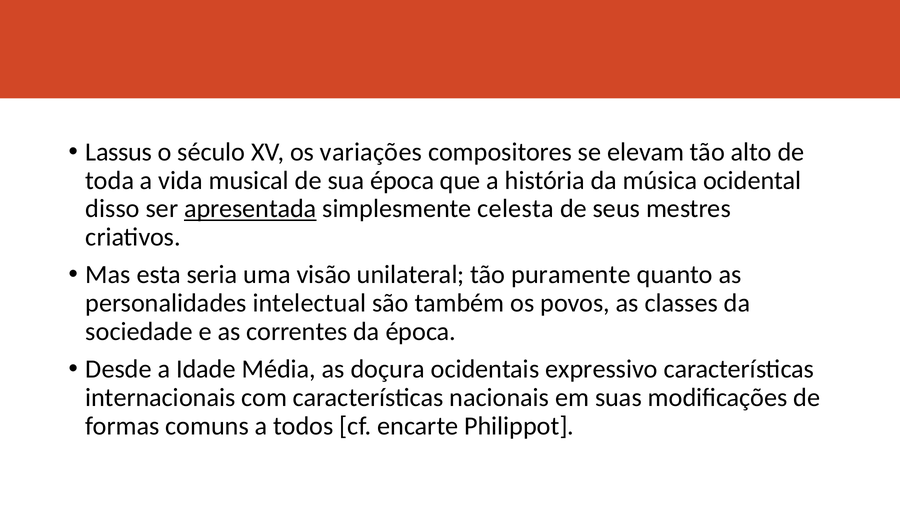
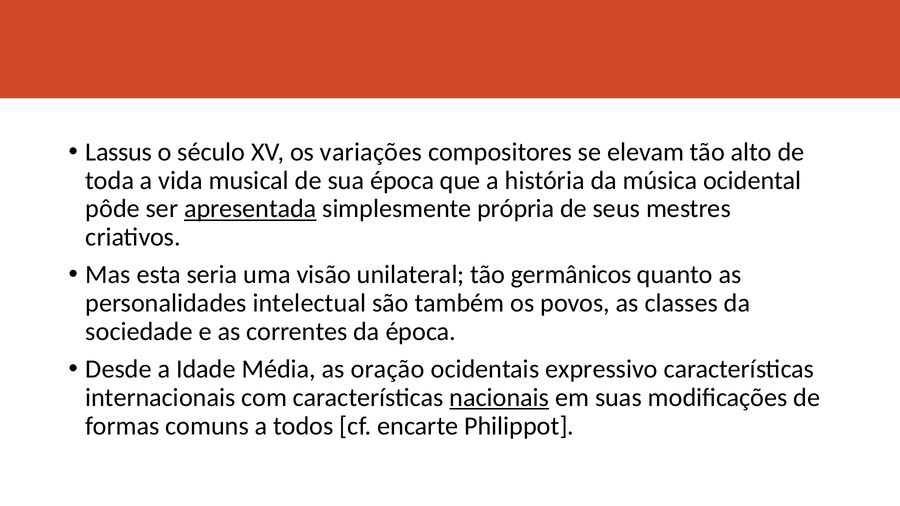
disso: disso -> pôde
celesta: celesta -> própria
puramente: puramente -> germânicos
doçura: doçura -> oração
nacionais underline: none -> present
